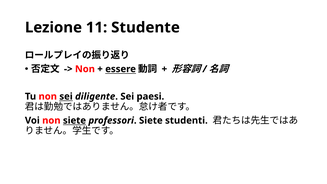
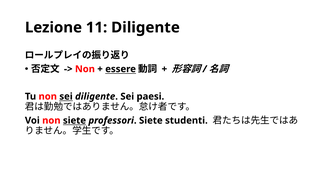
11 Studente: Studente -> Diligente
